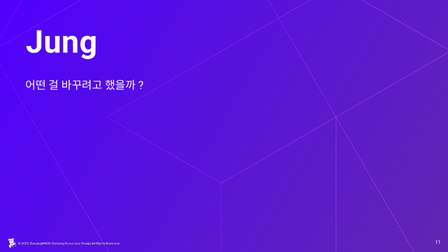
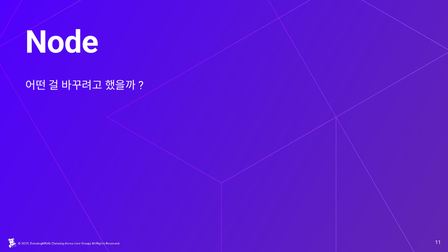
Jung: Jung -> Node
